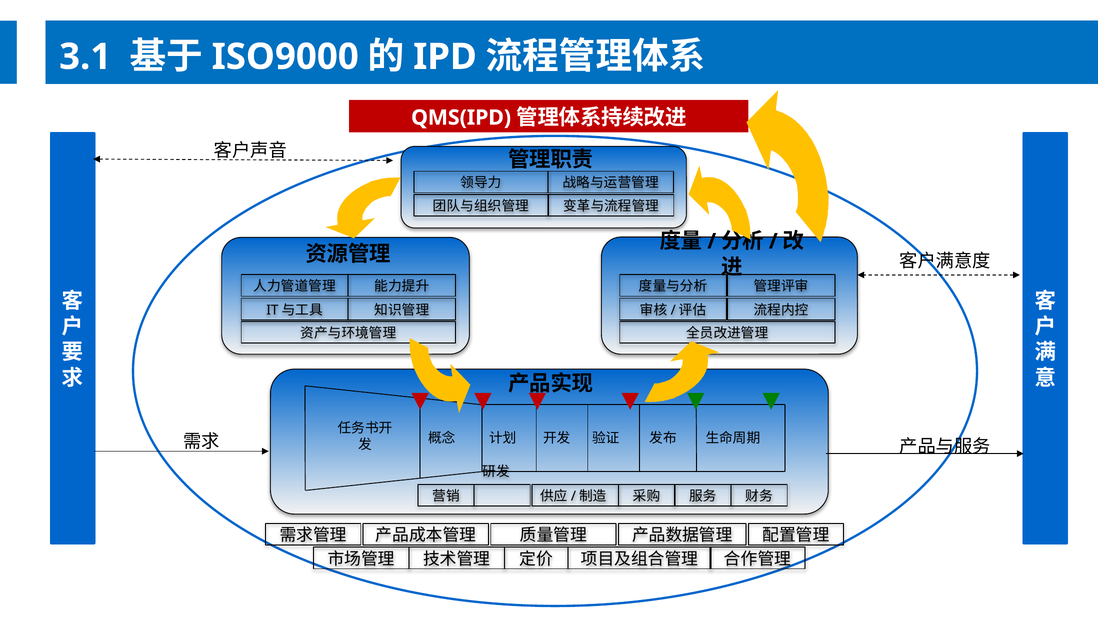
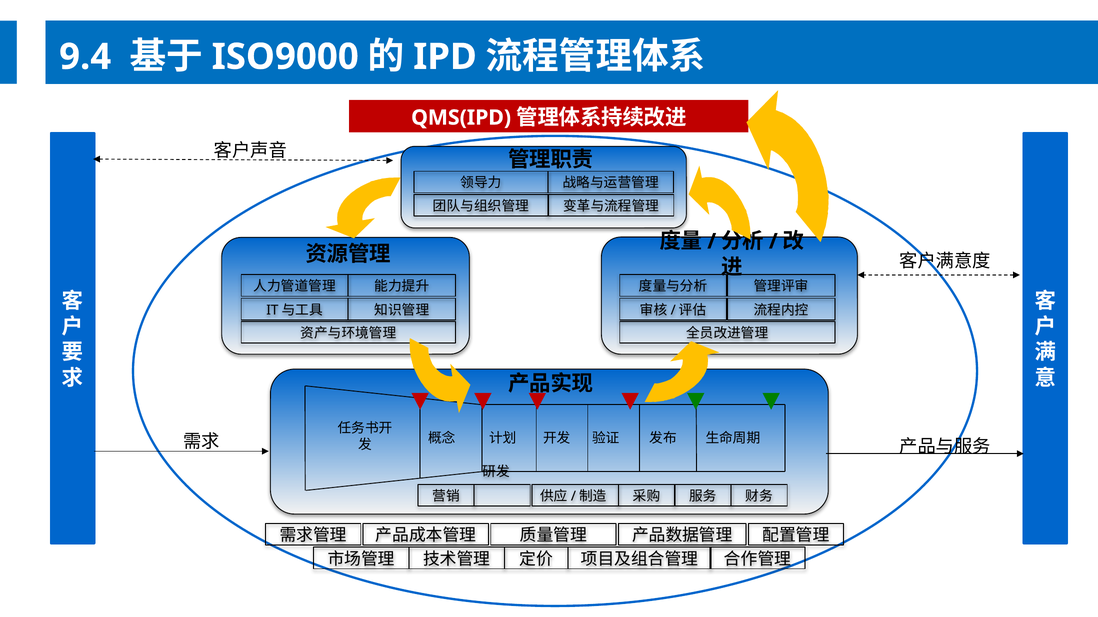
3.1: 3.1 -> 9.4
